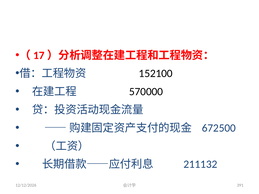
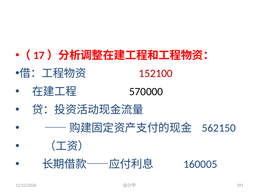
152100 colour: black -> red
672500: 672500 -> 562150
211132: 211132 -> 160005
